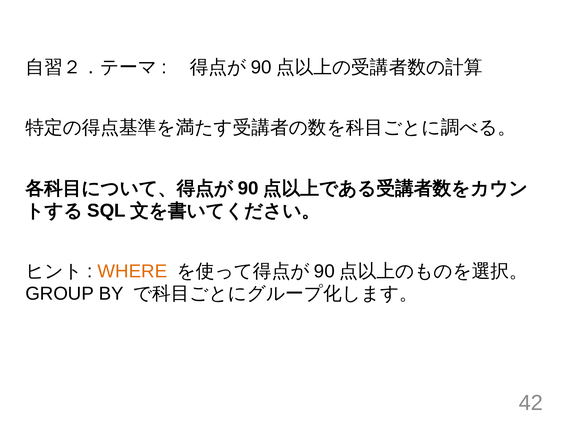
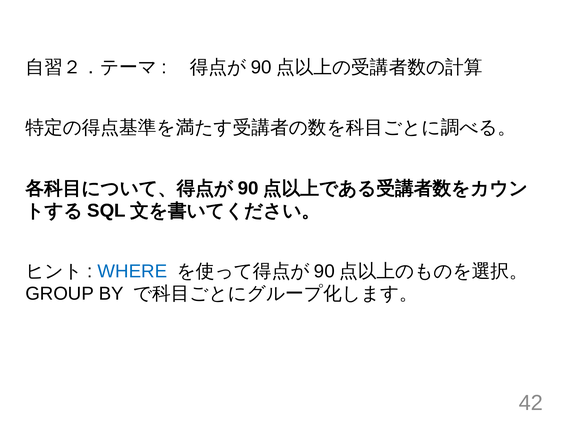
WHERE colour: orange -> blue
